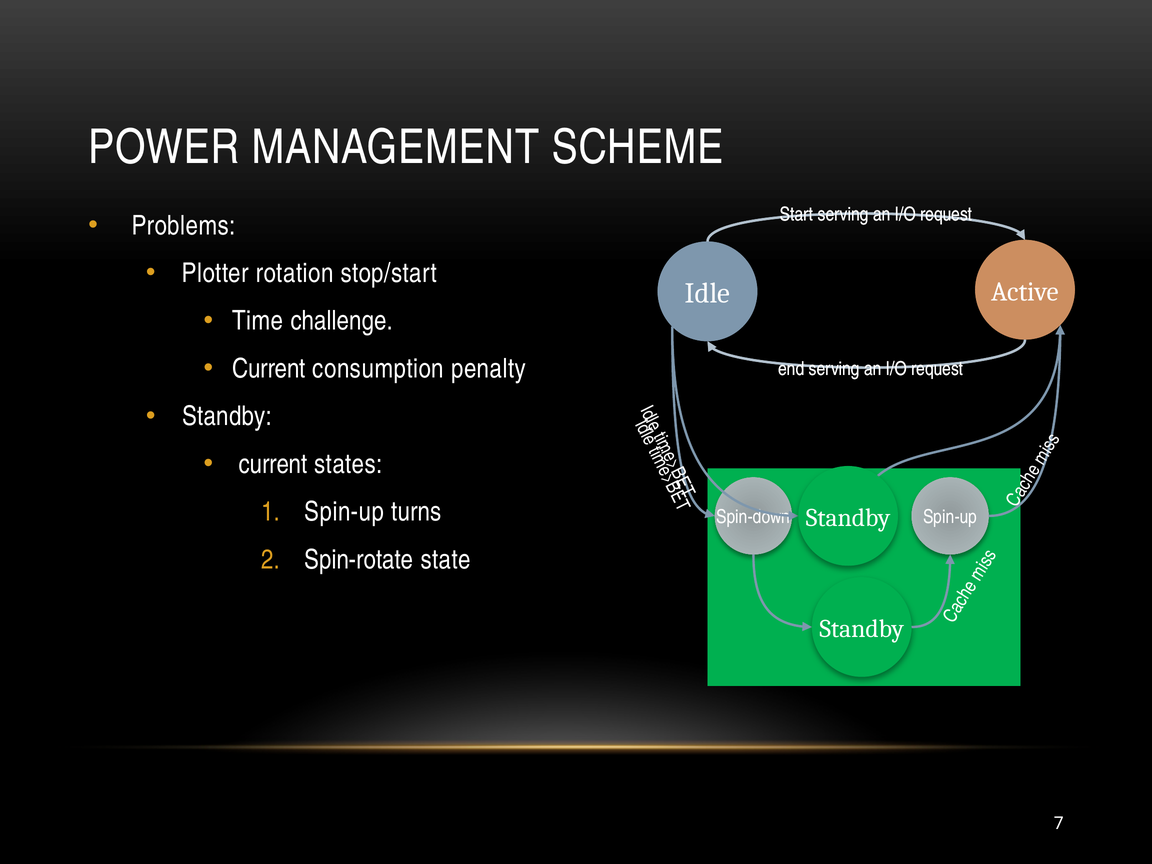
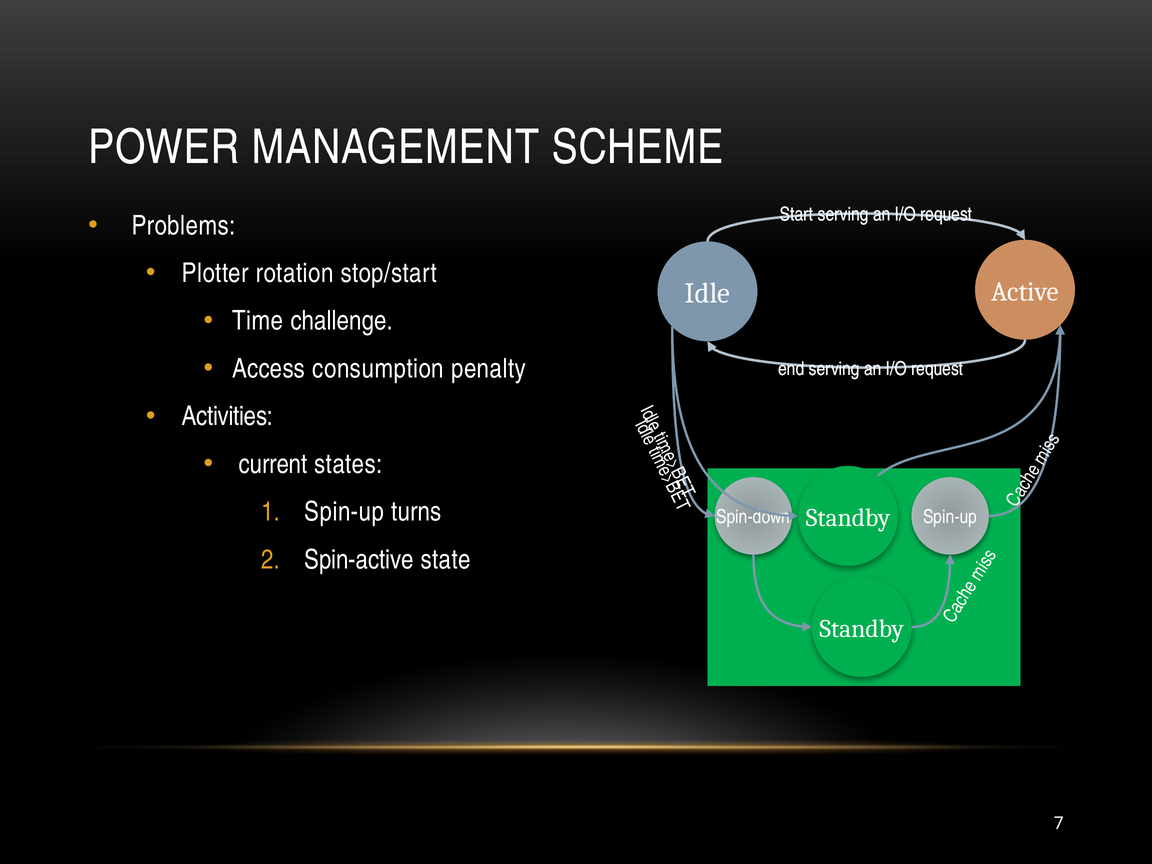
Current at (269, 369): Current -> Access
Standby at (227, 416): Standby -> Activities
Spin-rotate: Spin-rotate -> Spin-active
